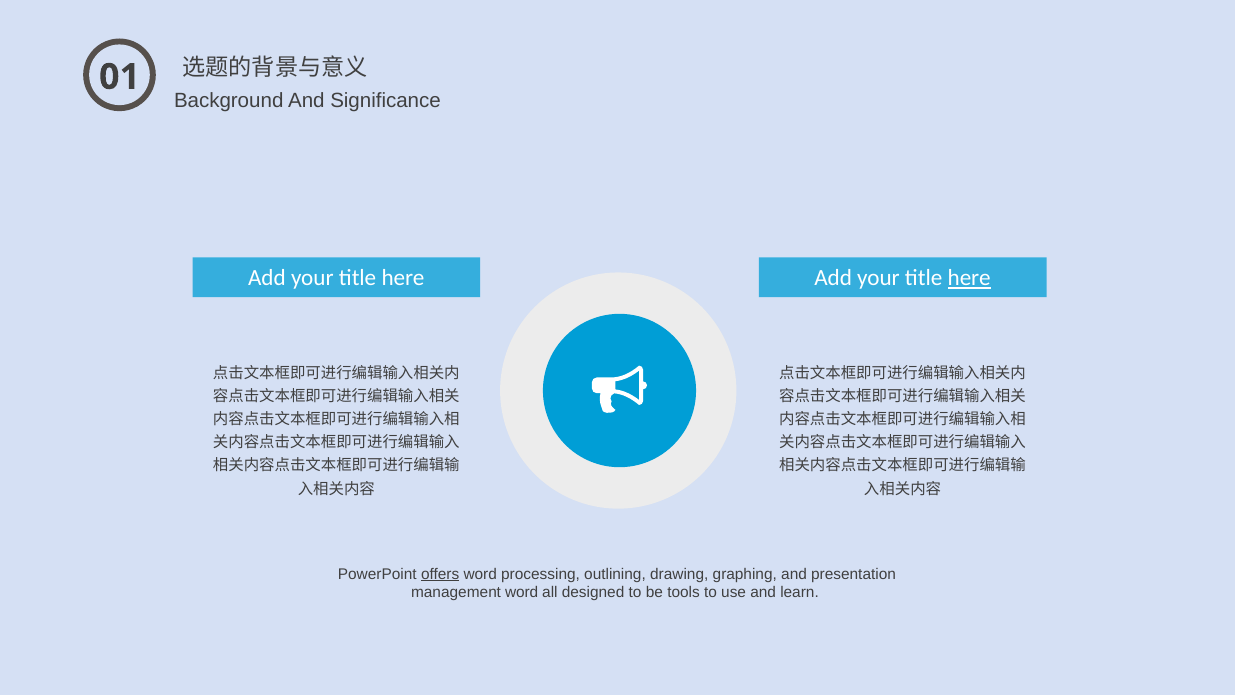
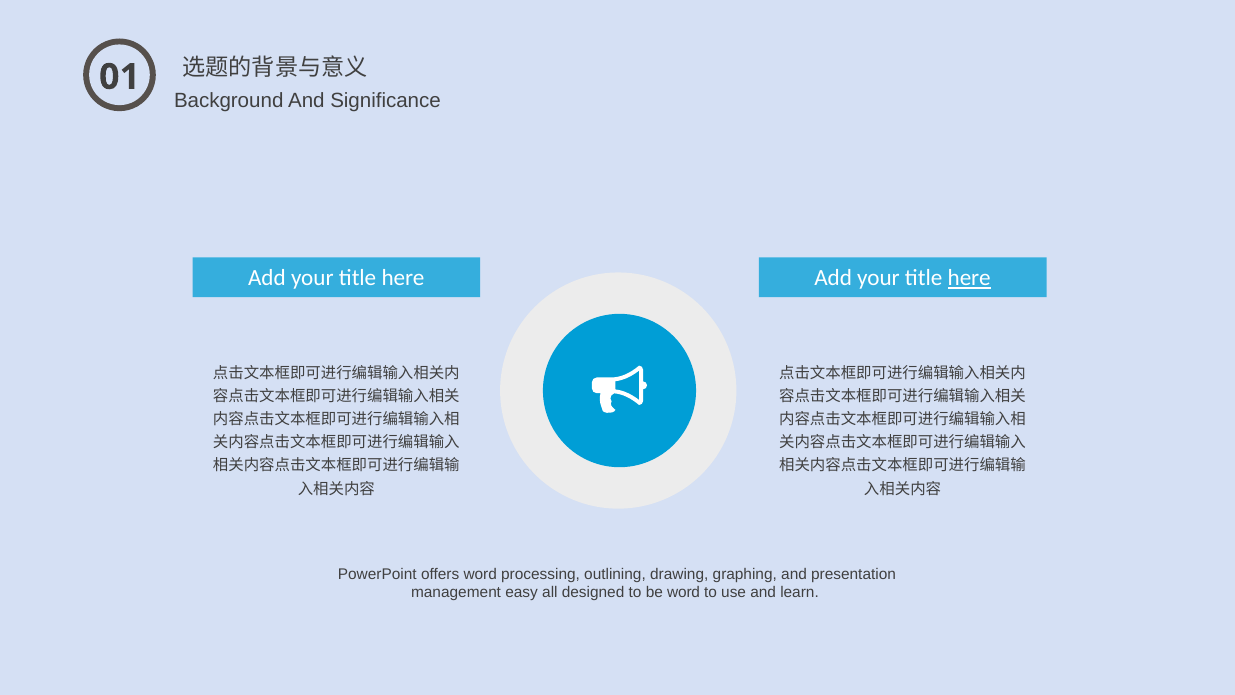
offers underline: present -> none
management word: word -> easy
be tools: tools -> word
